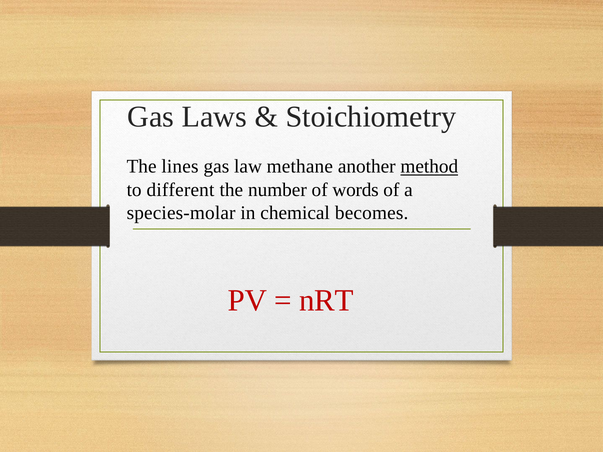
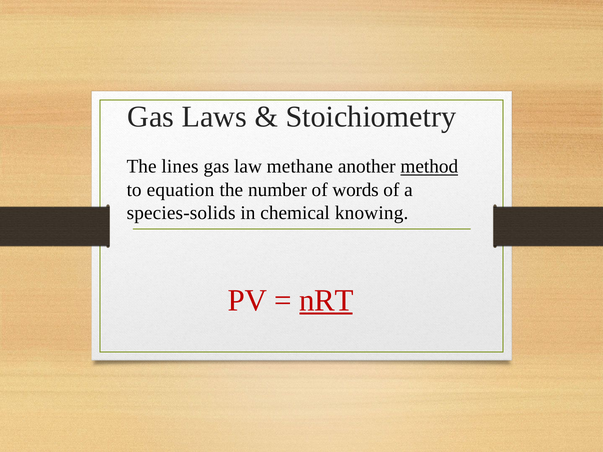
different: different -> equation
species-molar: species-molar -> species-solids
becomes: becomes -> knowing
nRT underline: none -> present
